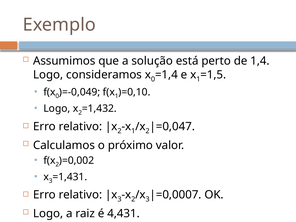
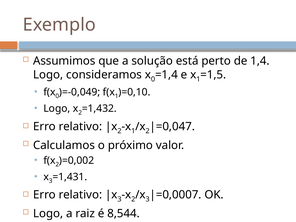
4,431: 4,431 -> 8,544
